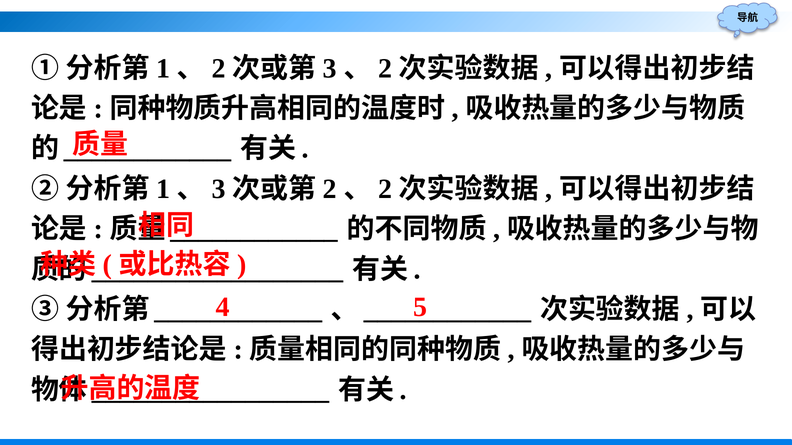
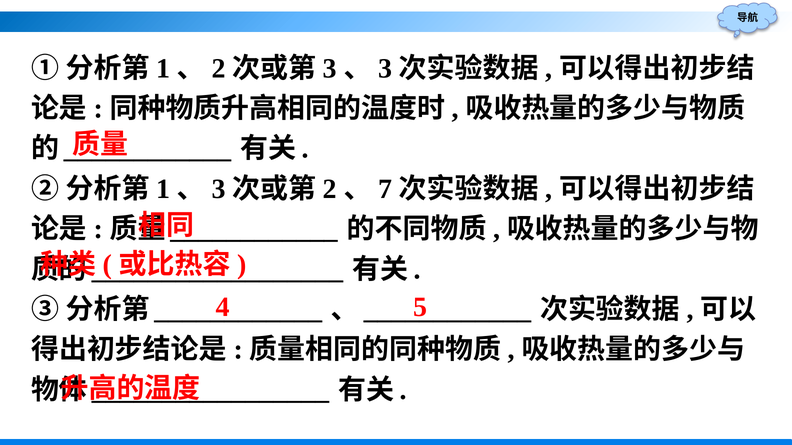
2 at (385, 68): 2 -> 3
2 at (385, 189): 2 -> 7
